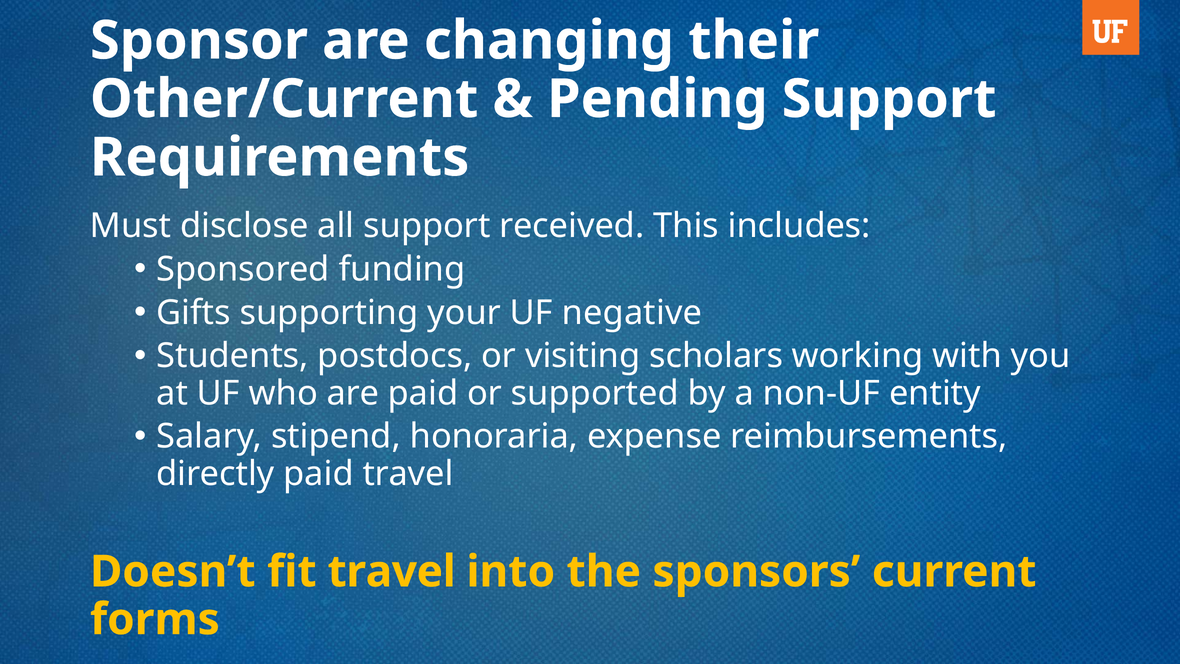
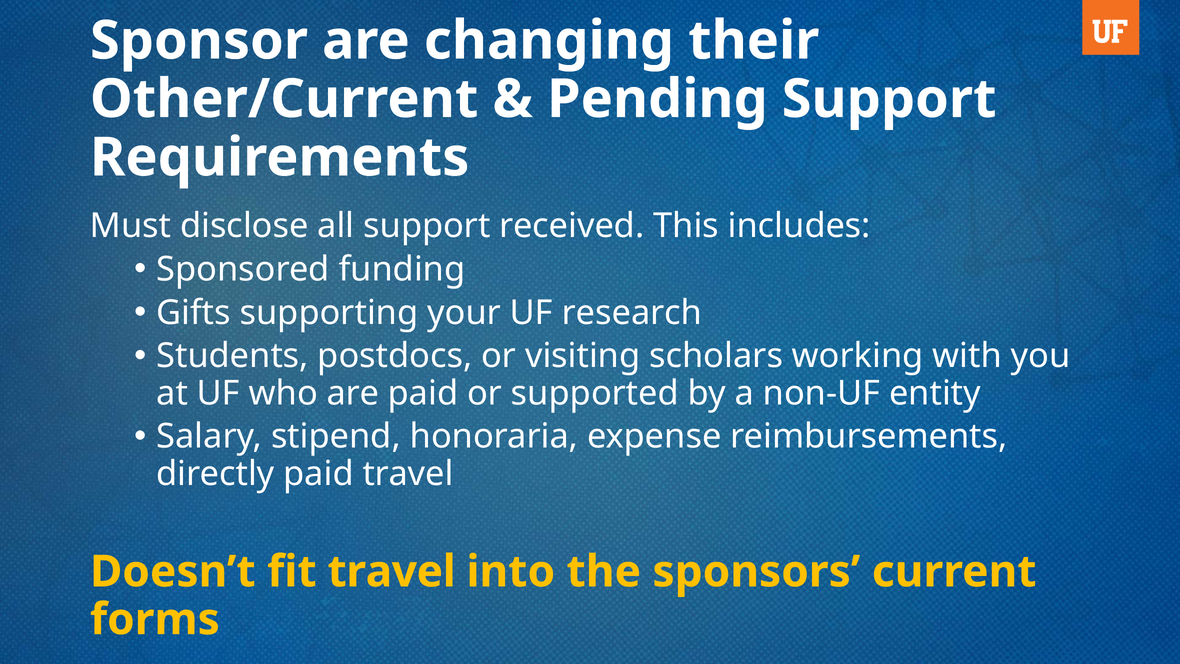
negative: negative -> research
